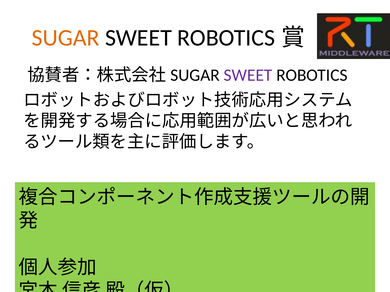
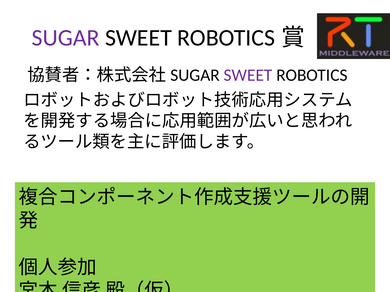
SUGAR colour: orange -> purple
